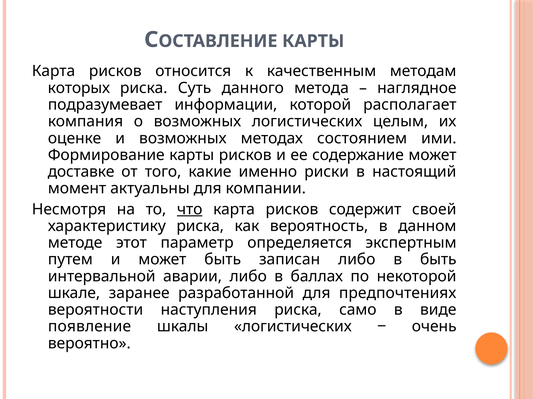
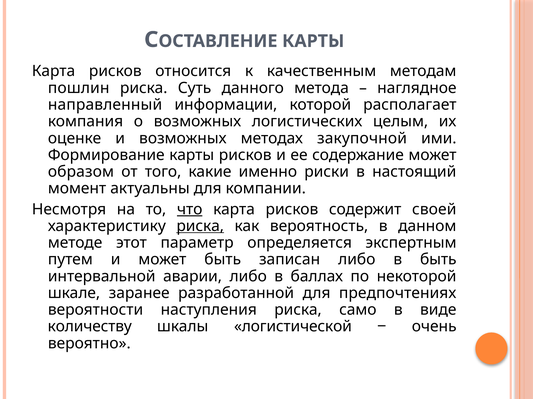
которых: которых -> пошлин
подразумевает: подразумевает -> направленный
состоянием: состоянием -> закупочной
доставке: доставке -> образом
риска at (200, 226) underline: none -> present
появление: появление -> количеству
шкалы логистических: логистических -> логистической
